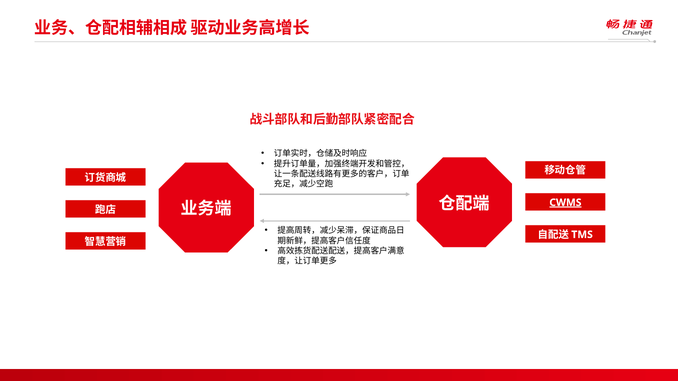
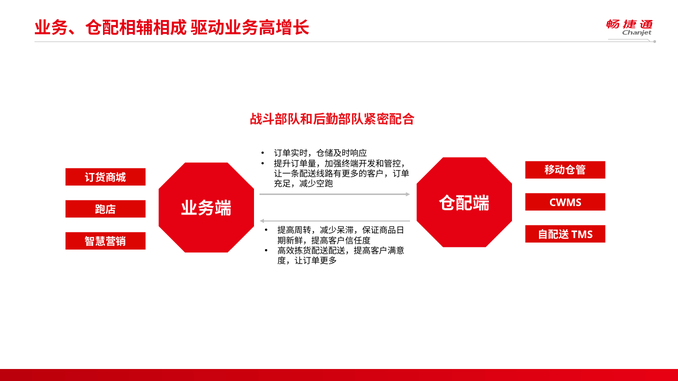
CWMS underline: present -> none
